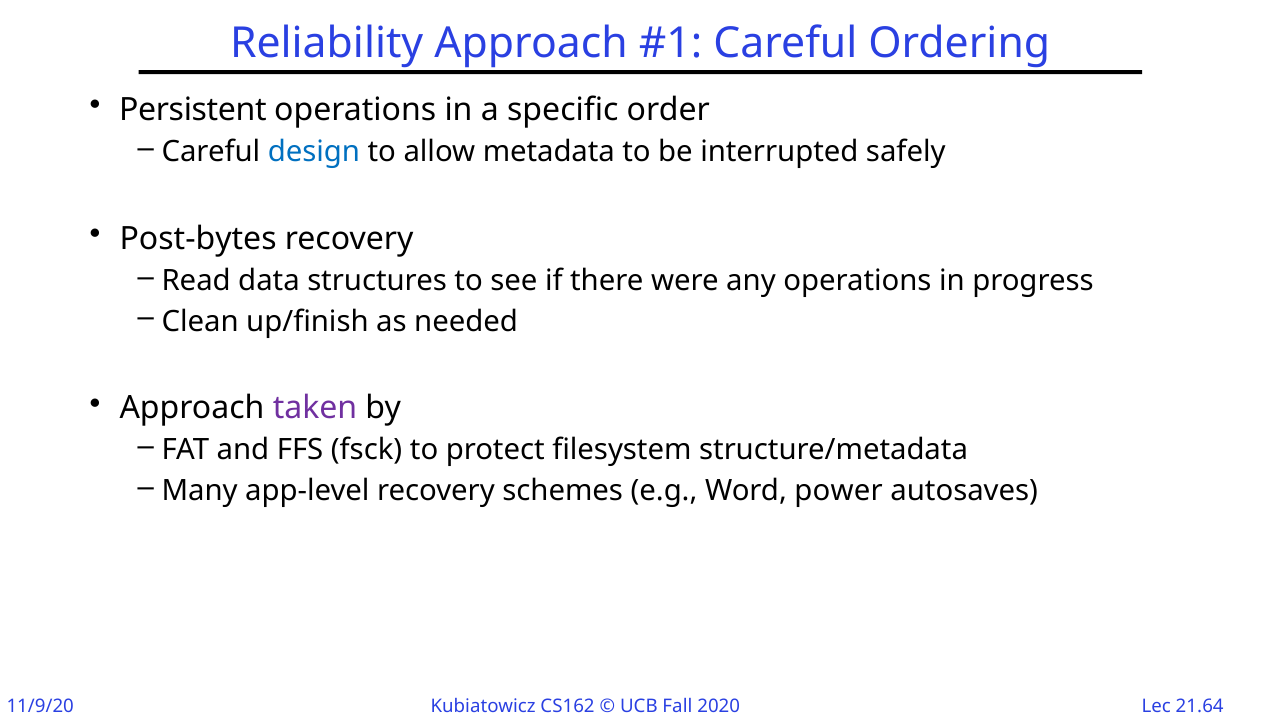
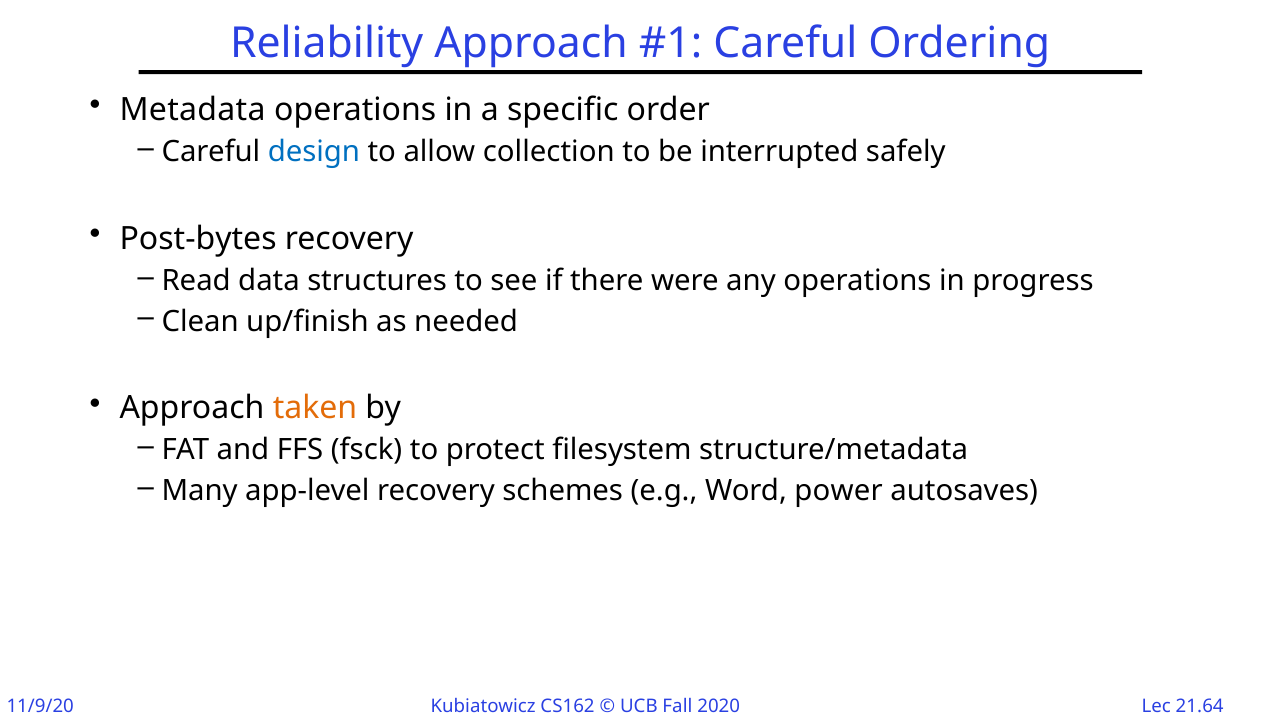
Persistent: Persistent -> Metadata
metadata: metadata -> collection
taken colour: purple -> orange
